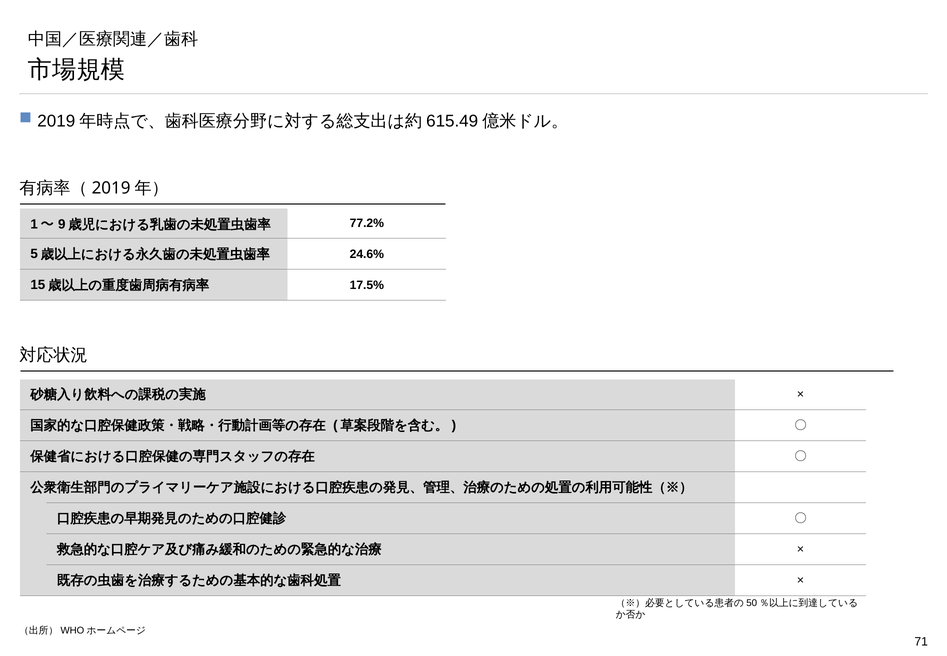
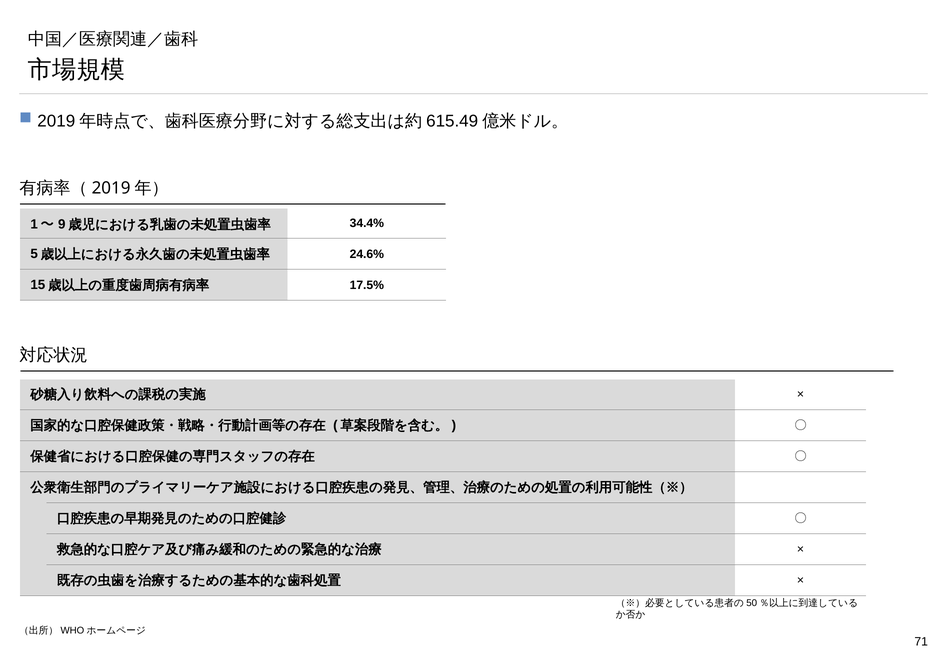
77.2%: 77.2% -> 34.4%
